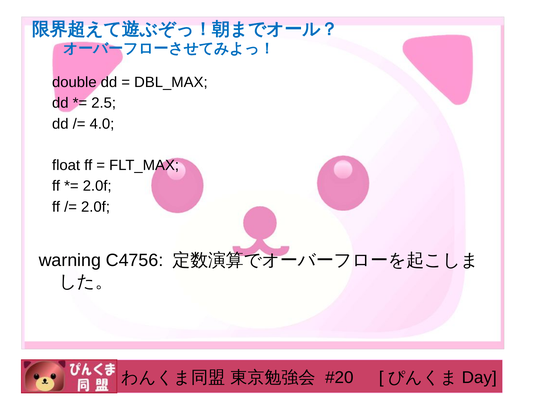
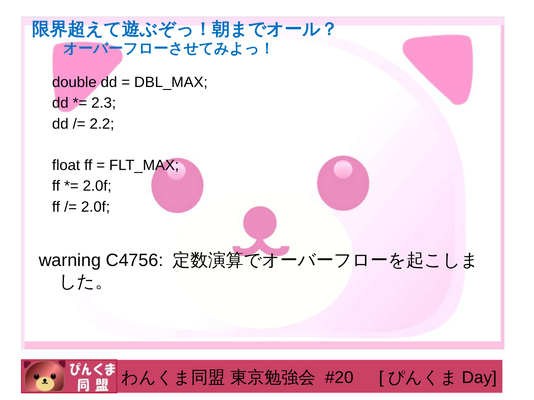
2.5: 2.5 -> 2.3
4.0: 4.0 -> 2.2
